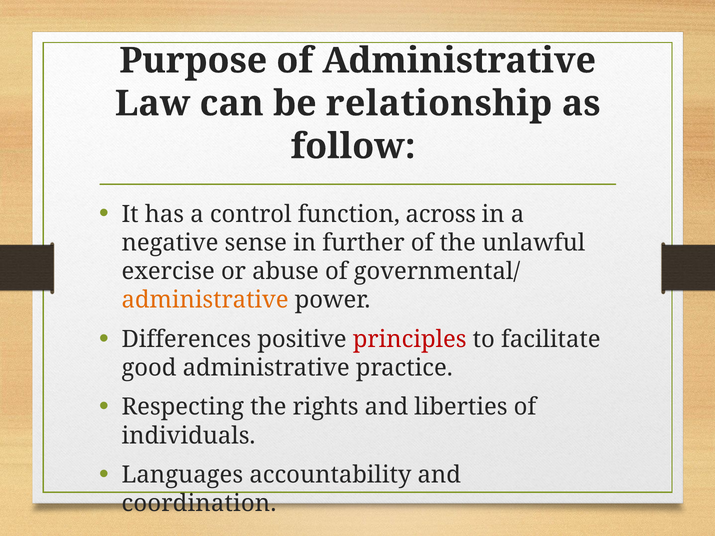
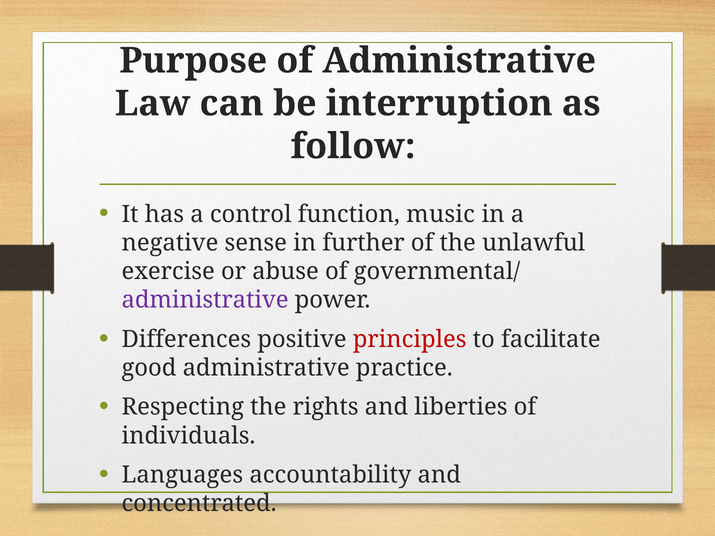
relationship: relationship -> interruption
across: across -> music
administrative at (205, 300) colour: orange -> purple
coordination: coordination -> concentrated
